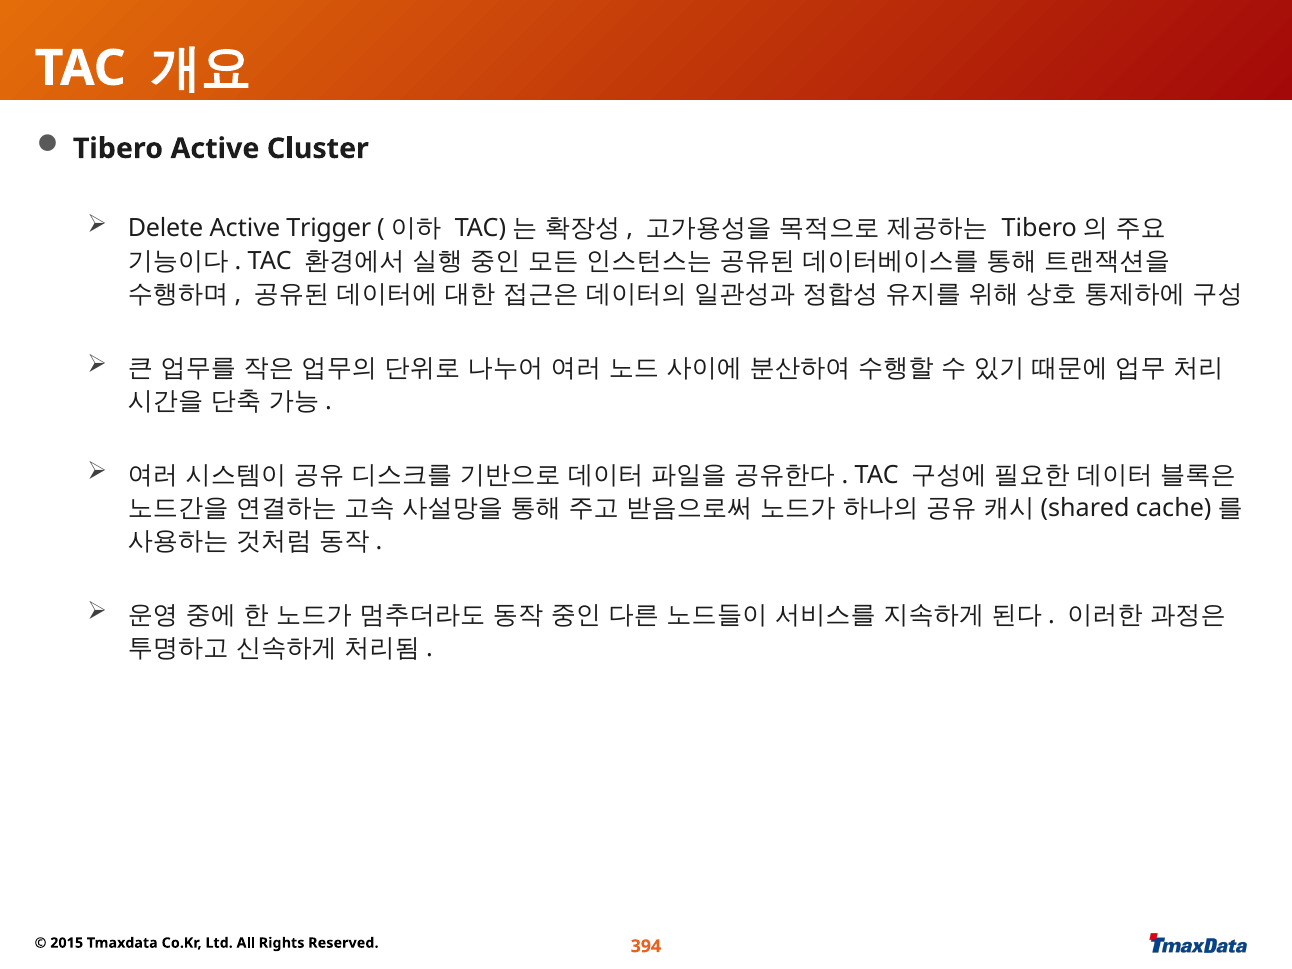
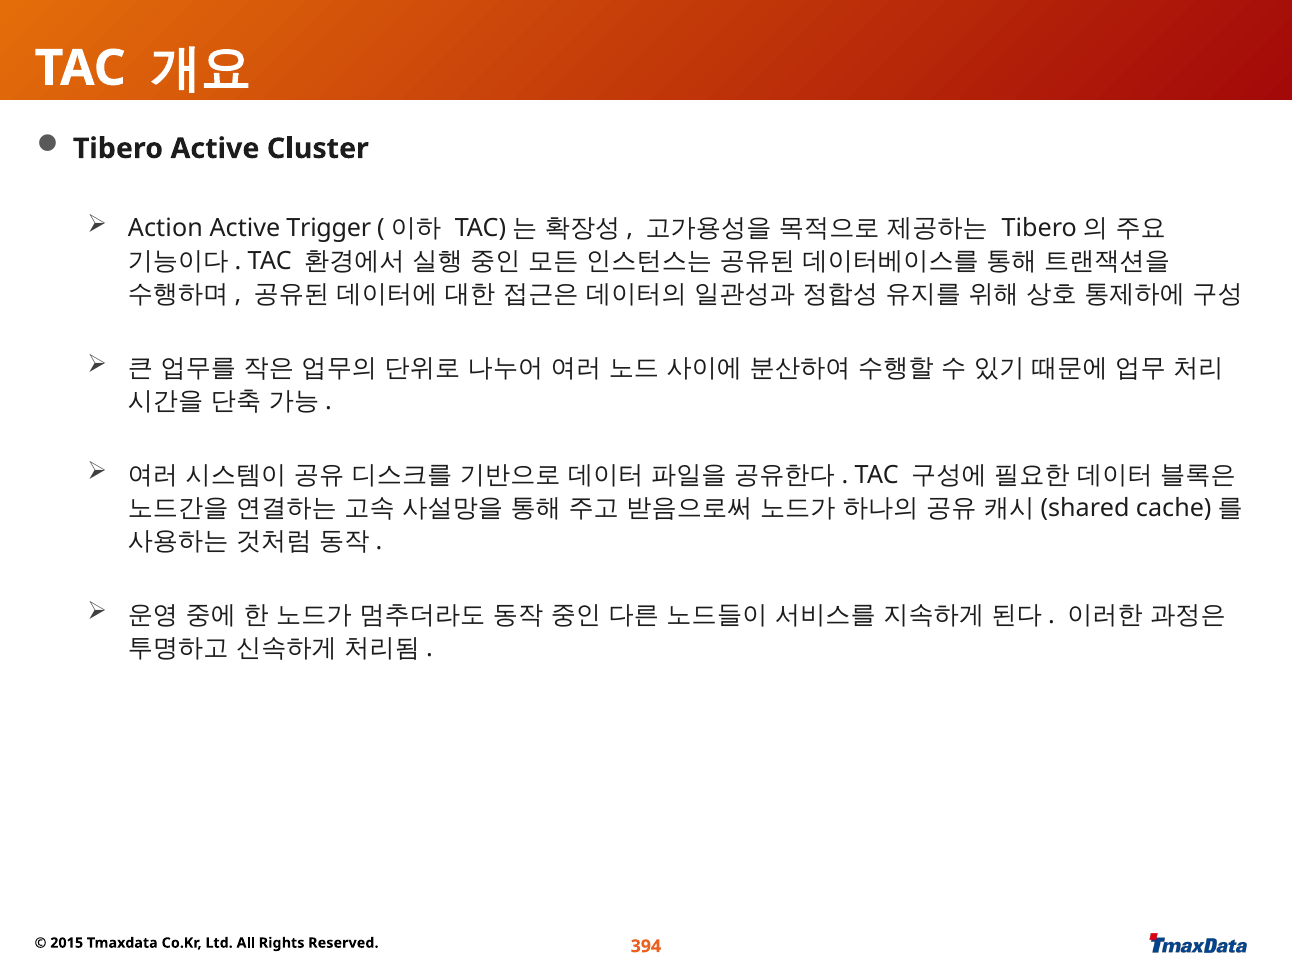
Delete: Delete -> Action
